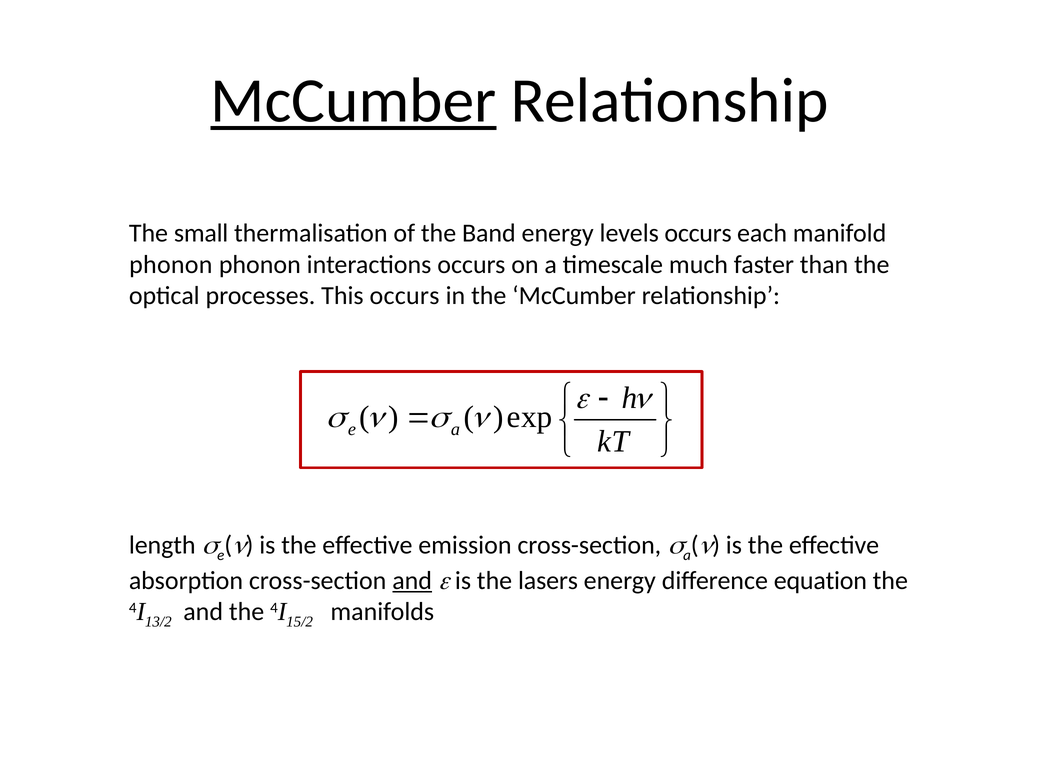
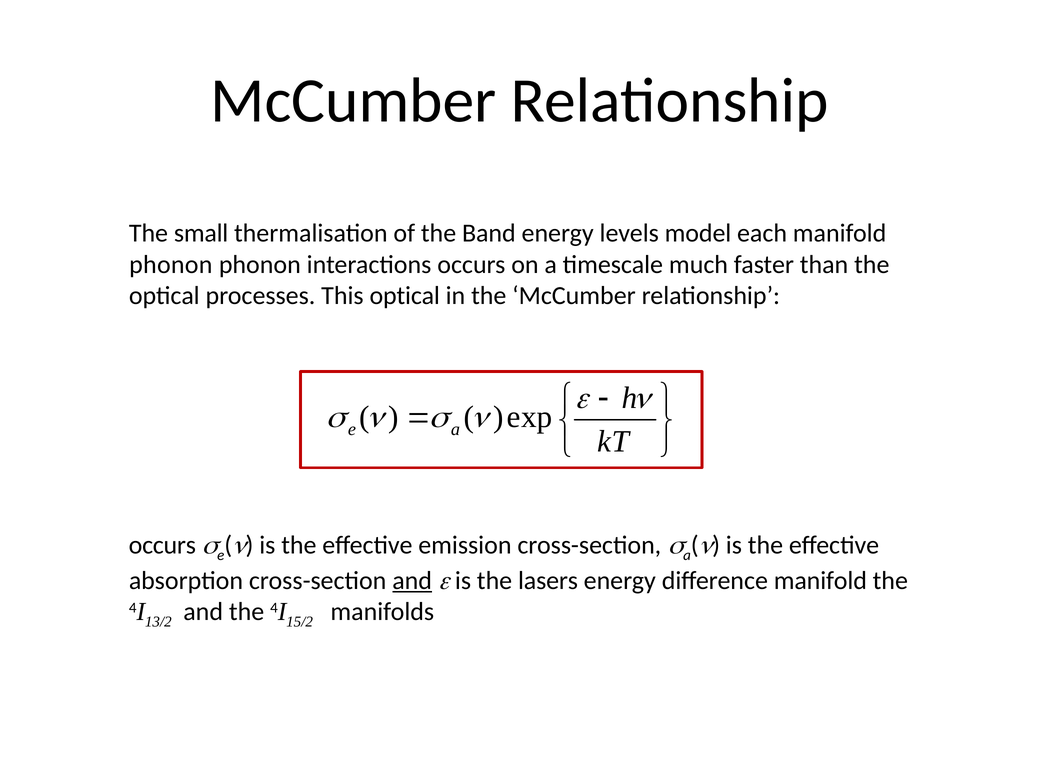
McCumber at (353, 101) underline: present -> none
levels occurs: occurs -> model
This occurs: occurs -> optical
length at (162, 545): length -> occurs
difference equation: equation -> manifold
